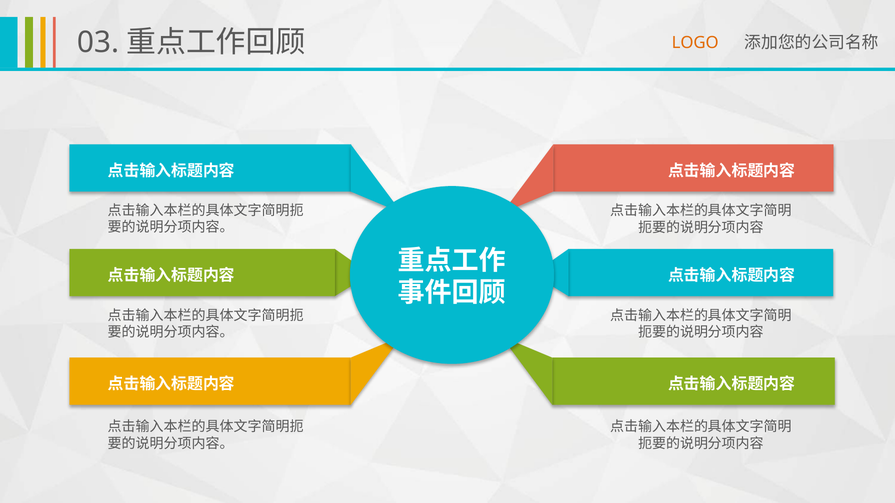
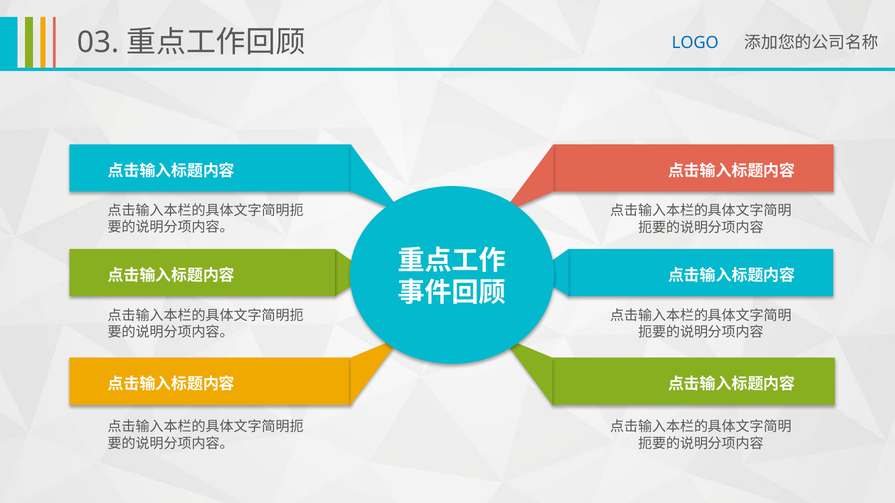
LOGO colour: orange -> blue
